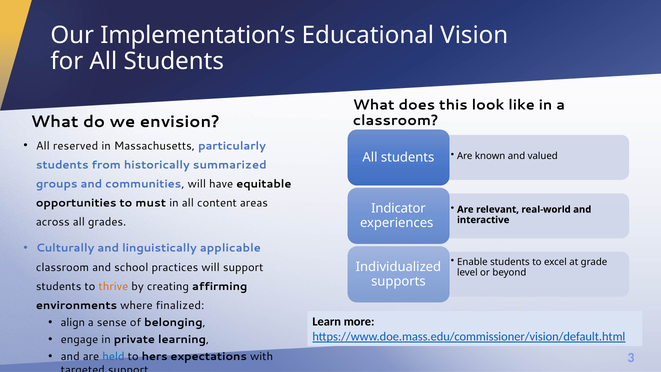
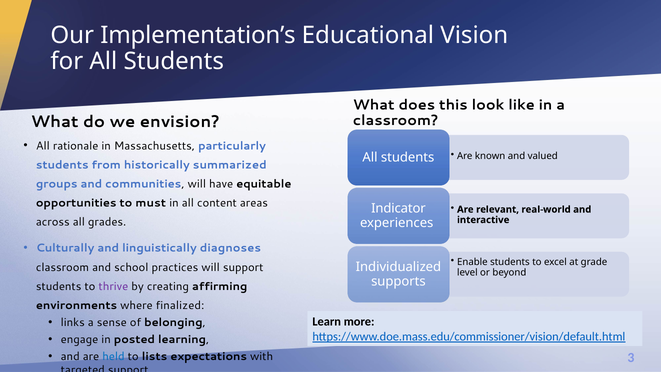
reserved: reserved -> rationale
applicable: applicable -> diagnoses
thrive colour: orange -> purple
align: align -> links
private: private -> posted
hers: hers -> lists
